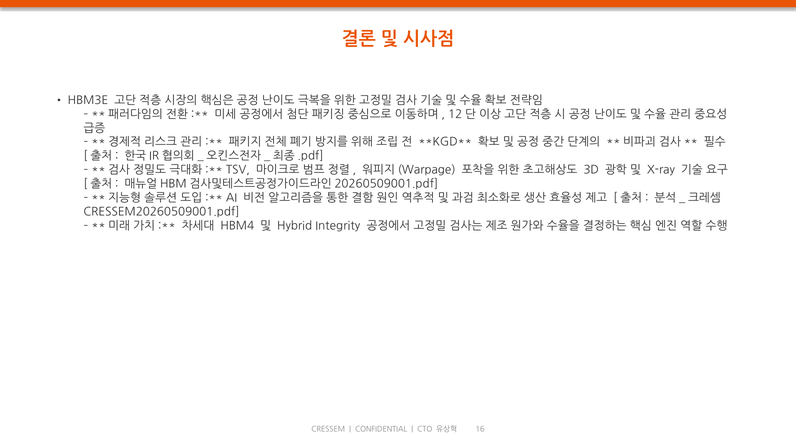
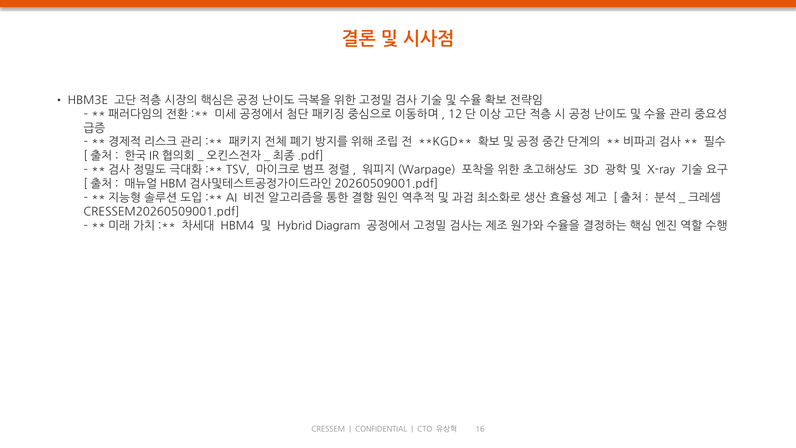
Integrity: Integrity -> Diagram
